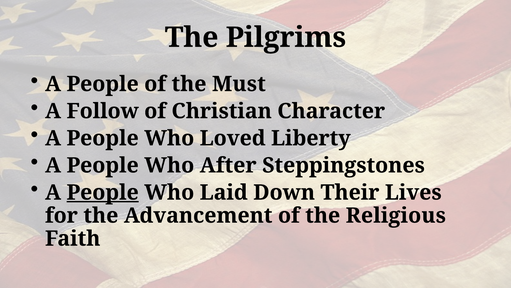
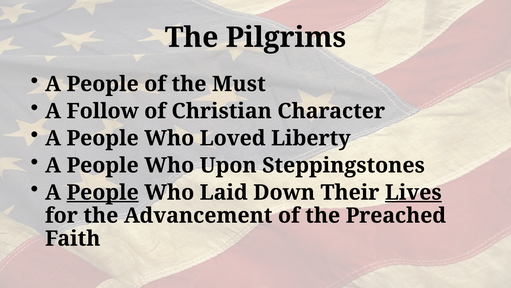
After: After -> Upon
Lives underline: none -> present
Religious: Religious -> Preached
